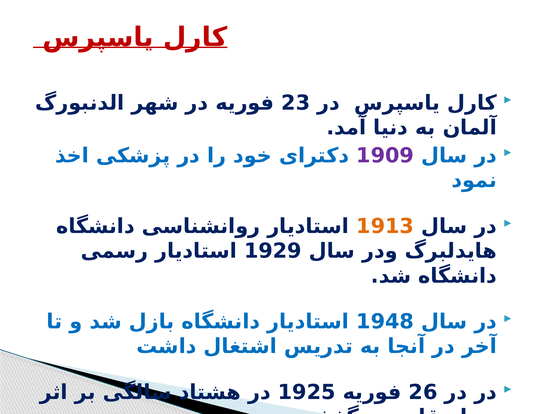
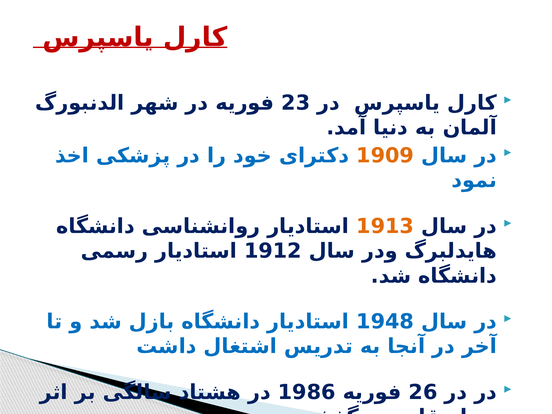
1909 colour: purple -> orange
1929: 1929 -> 1912
1925: 1925 -> 1986
